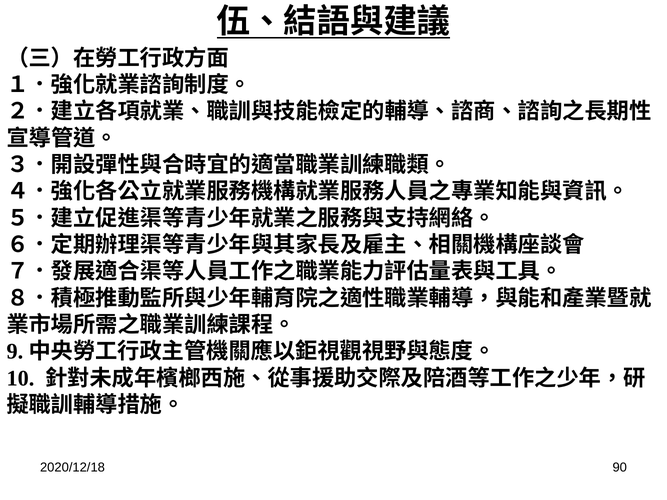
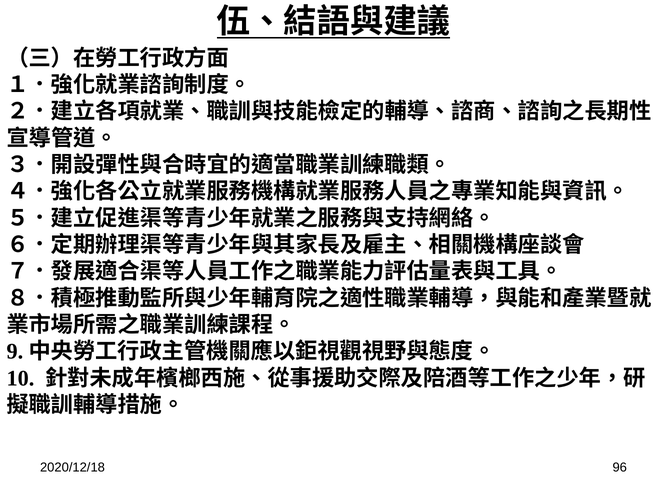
90: 90 -> 96
